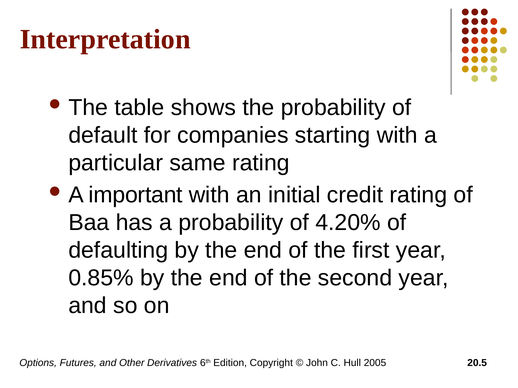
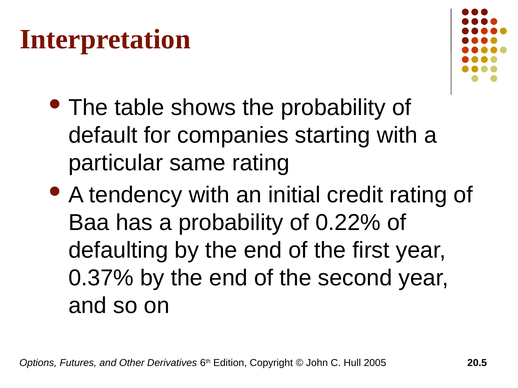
important: important -> tendency
4.20%: 4.20% -> 0.22%
0.85%: 0.85% -> 0.37%
